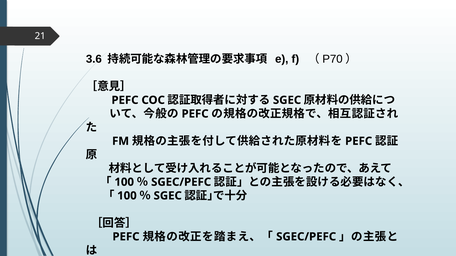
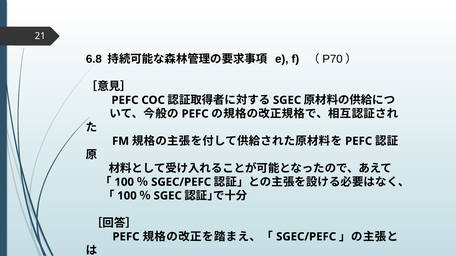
3.6: 3.6 -> 6.8
